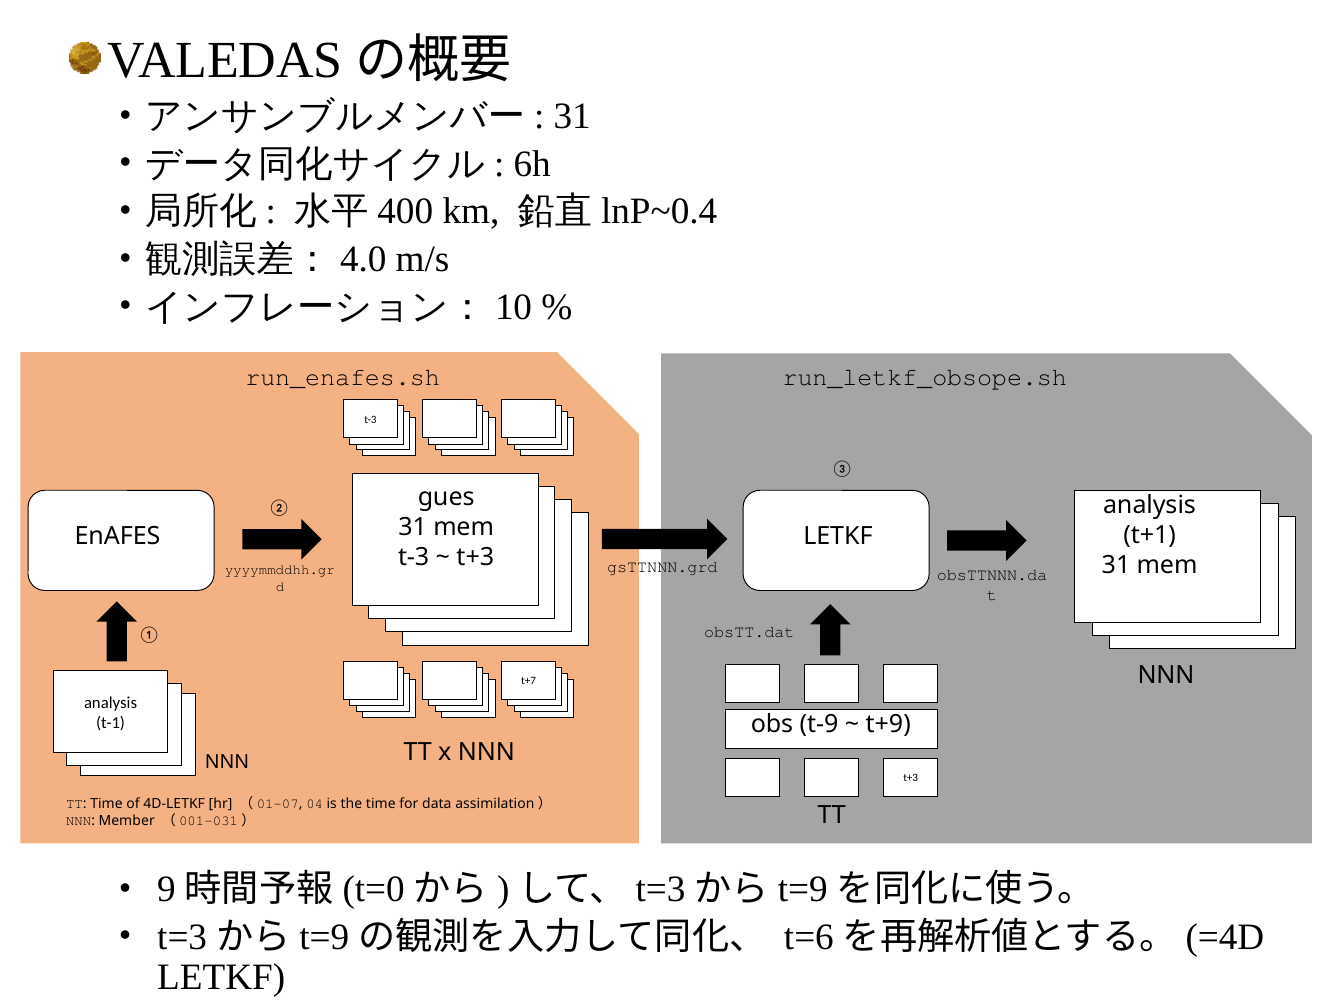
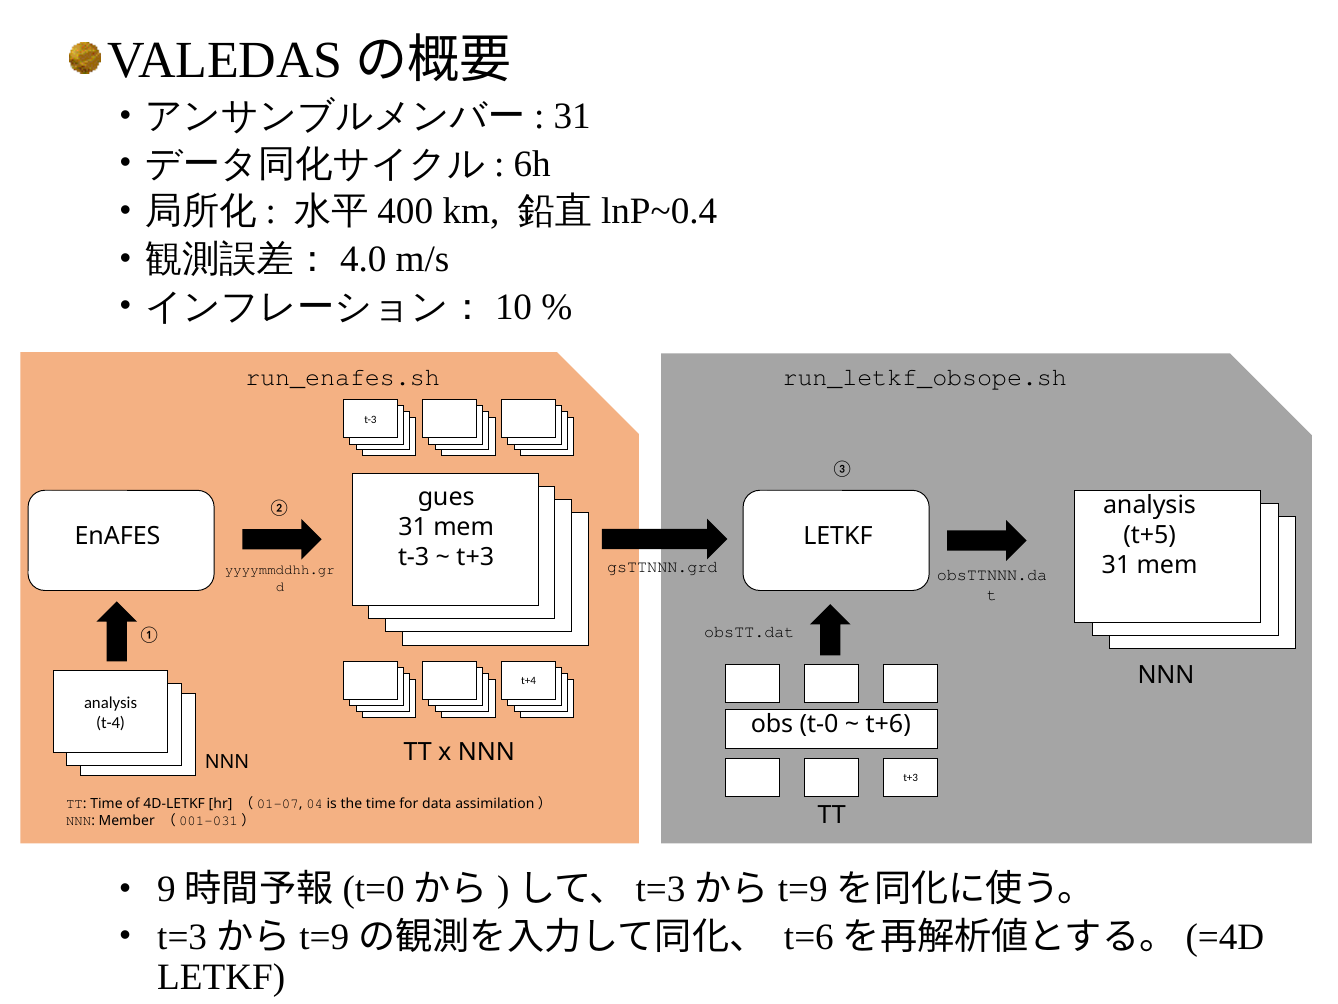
t+1: t+1 -> t+5
t+7: t+7 -> t+4
t-1: t-1 -> t-4
t-9: t-9 -> t-0
t+9: t+9 -> t+6
